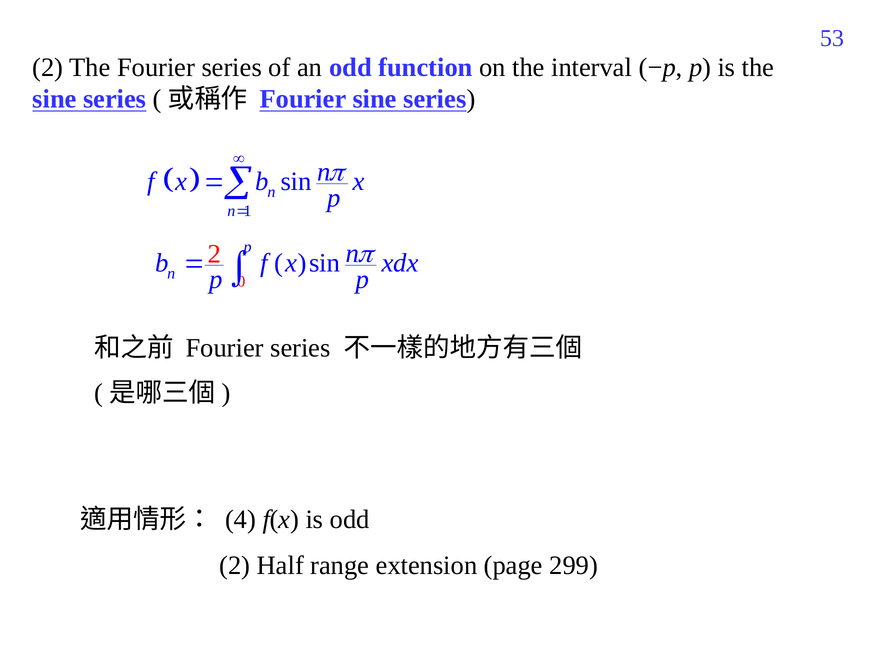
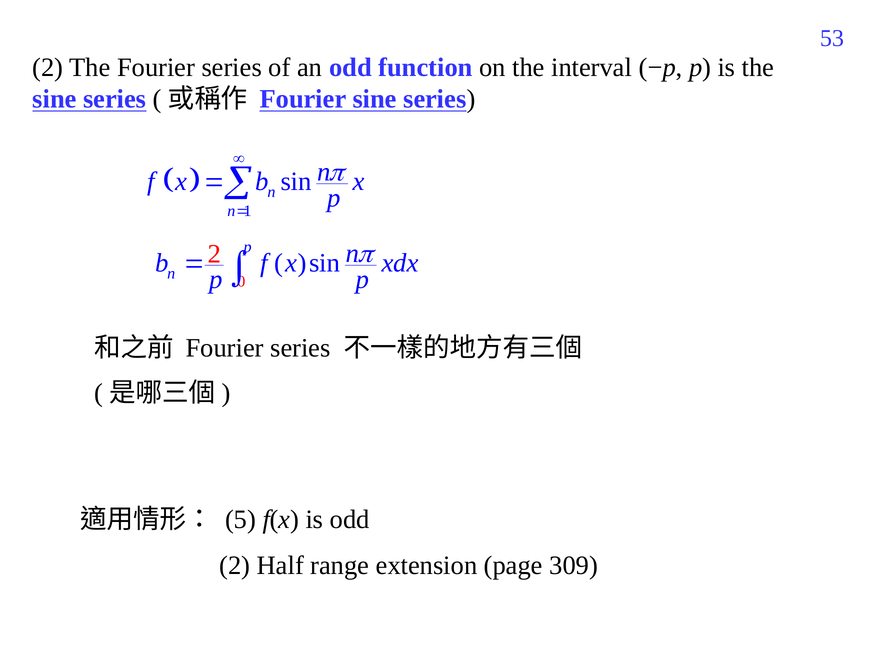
4: 4 -> 5
299: 299 -> 309
